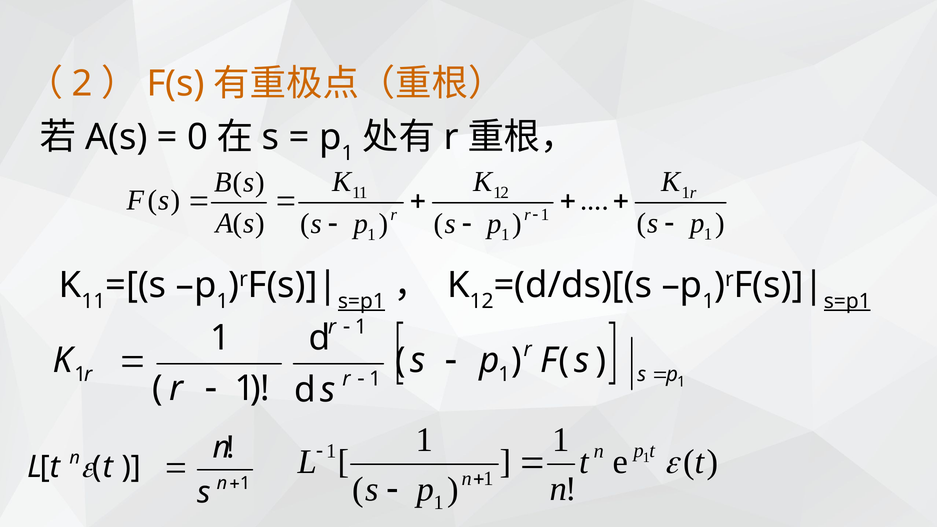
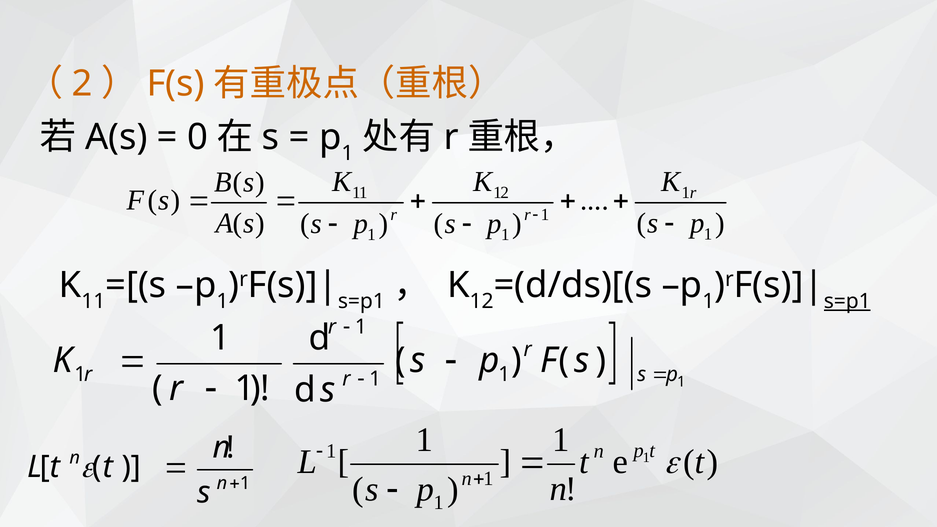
s=p1 at (361, 301) underline: present -> none
